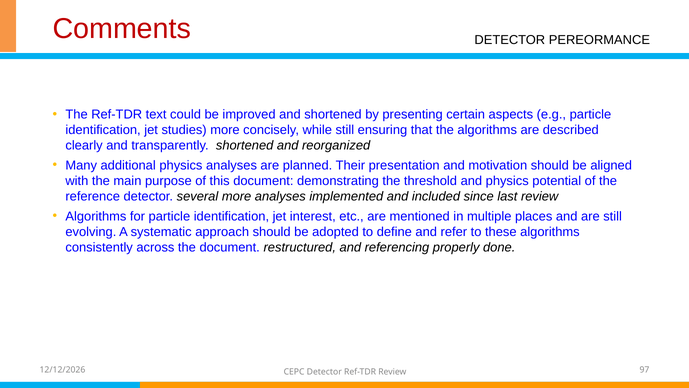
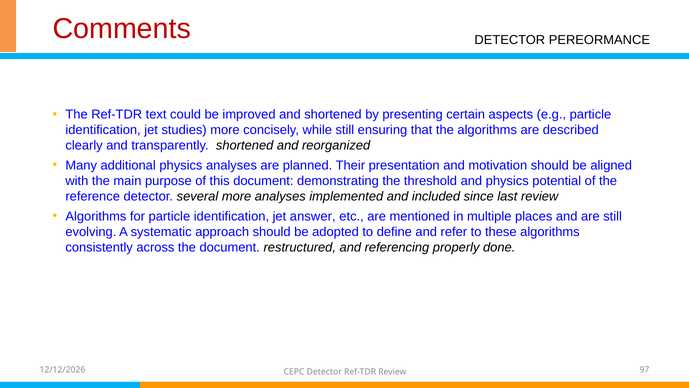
interest: interest -> answer
